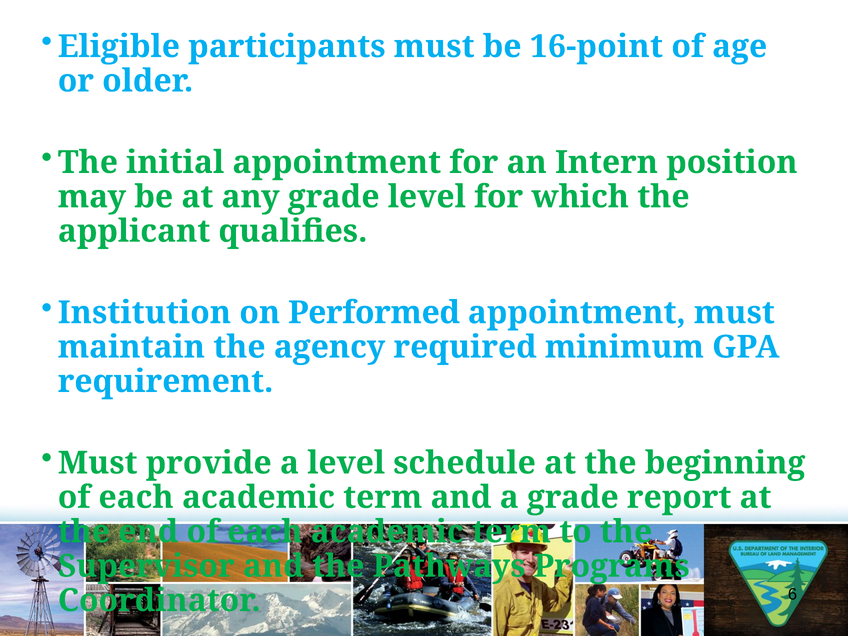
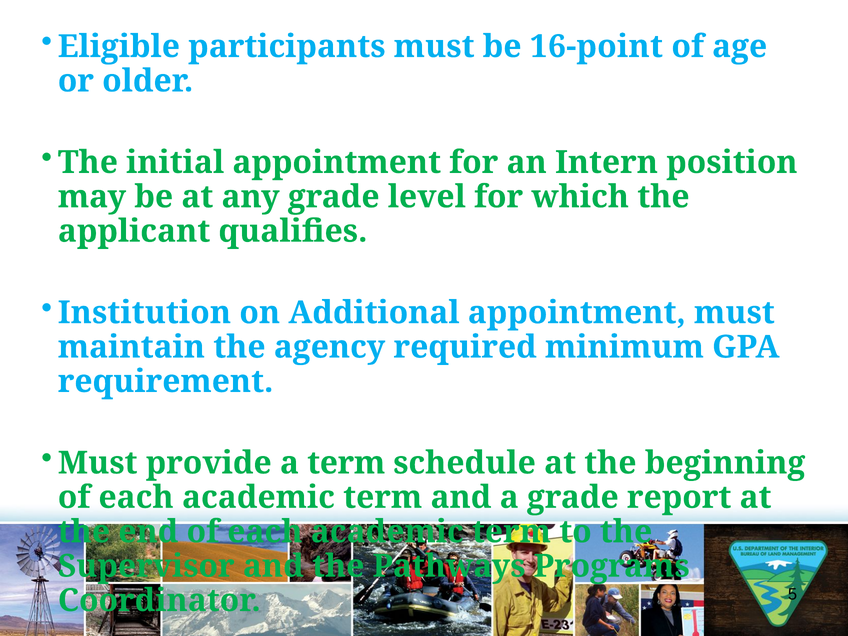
Performed: Performed -> Additional
a level: level -> term
6: 6 -> 5
